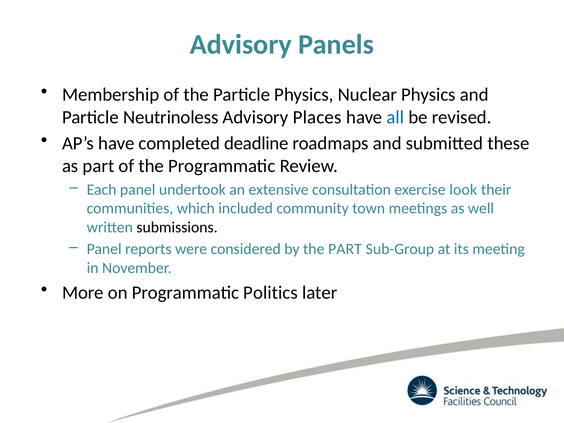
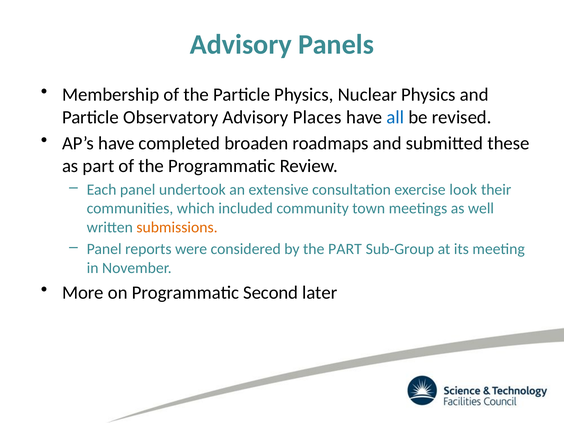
Neutrinoless: Neutrinoless -> Observatory
deadline: deadline -> broaden
submissions colour: black -> orange
Politics: Politics -> Second
